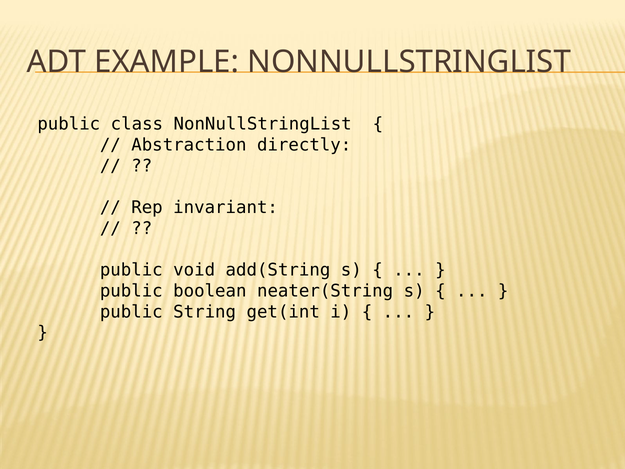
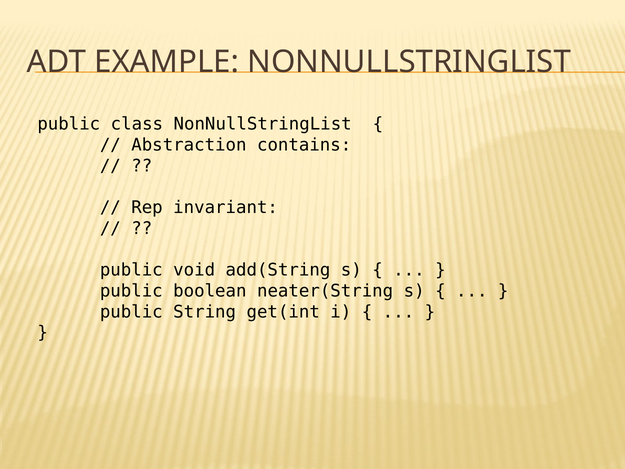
directly: directly -> contains
